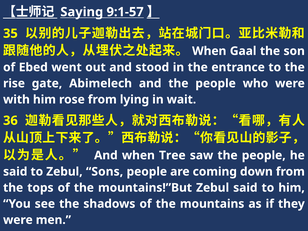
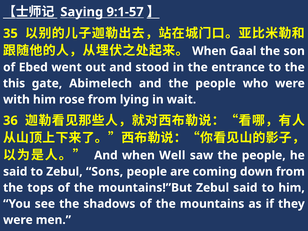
rise: rise -> this
Tree: Tree -> Well
